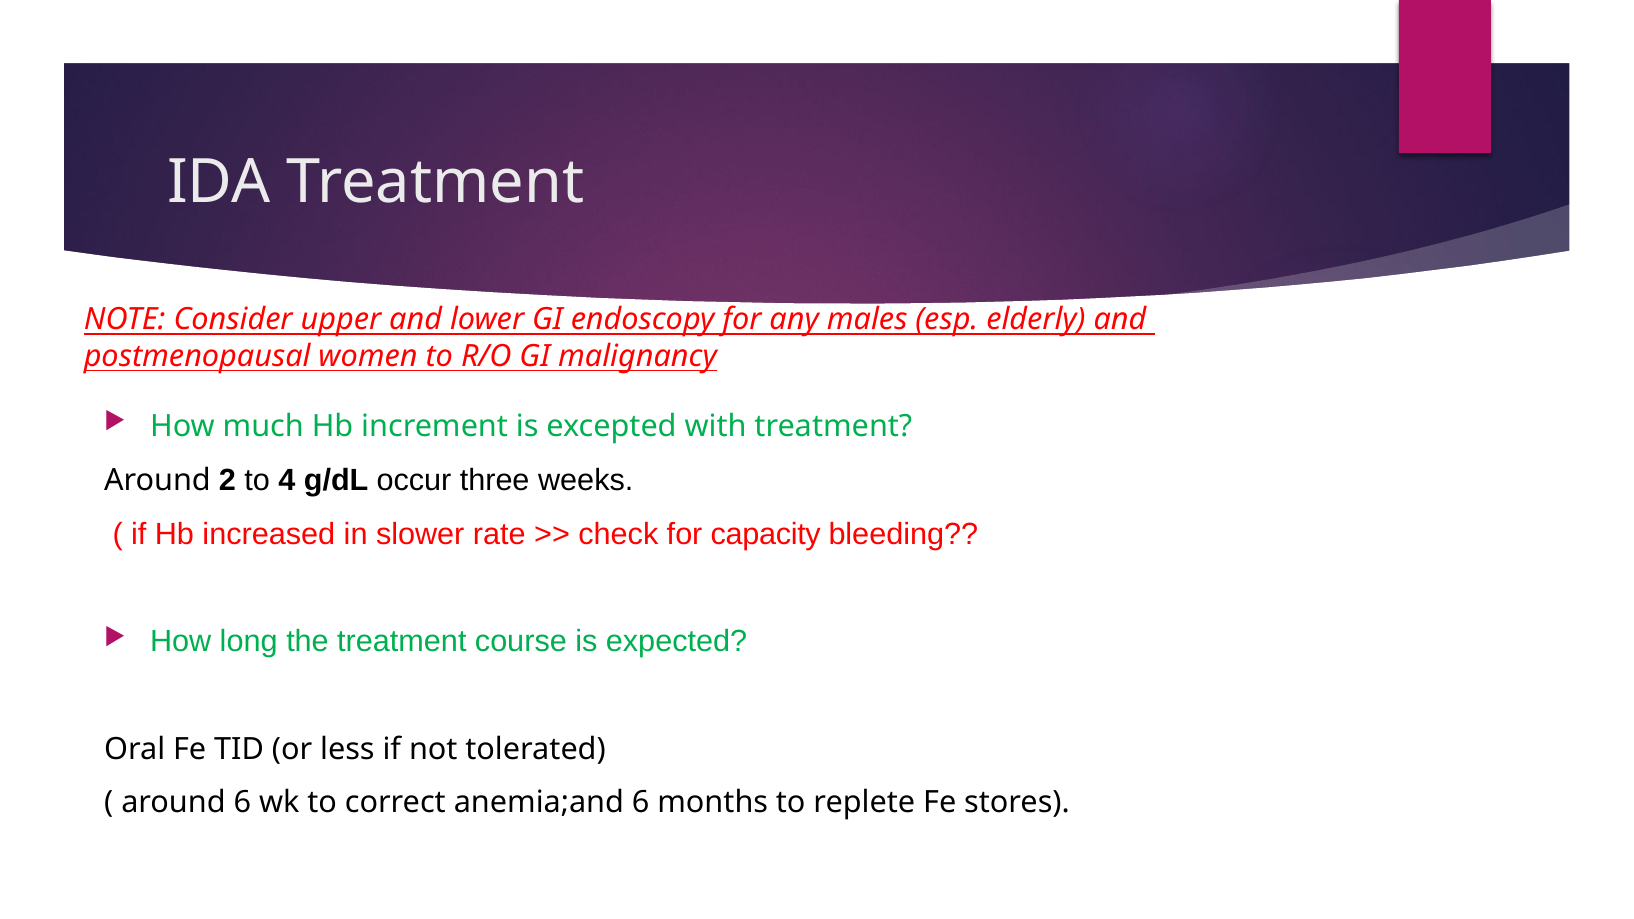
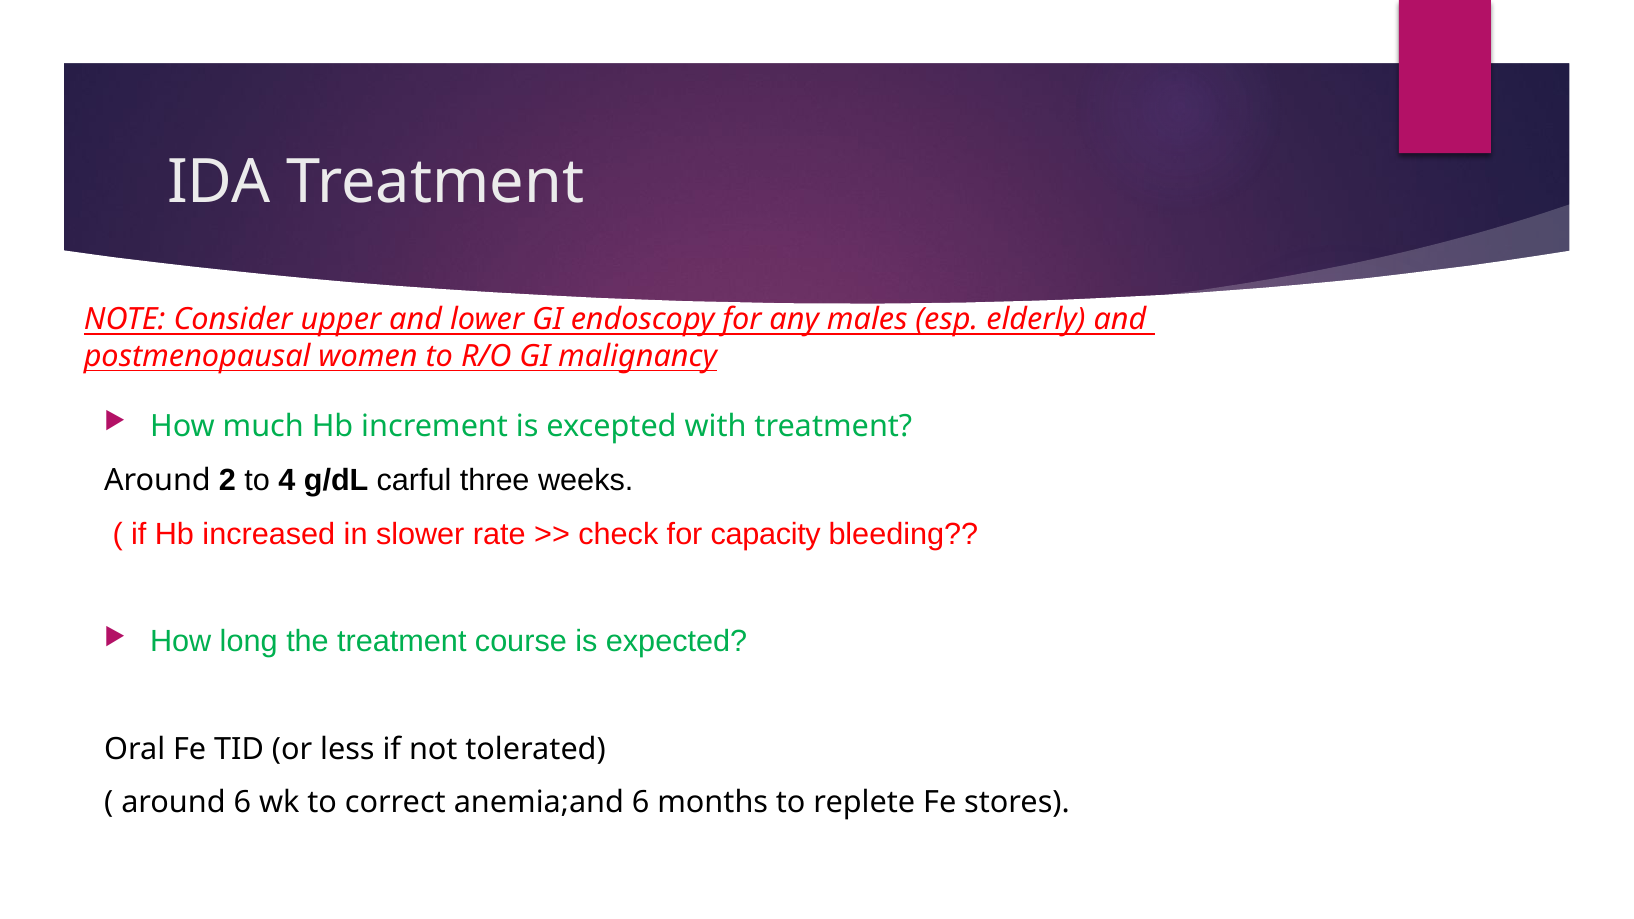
occur: occur -> carful
